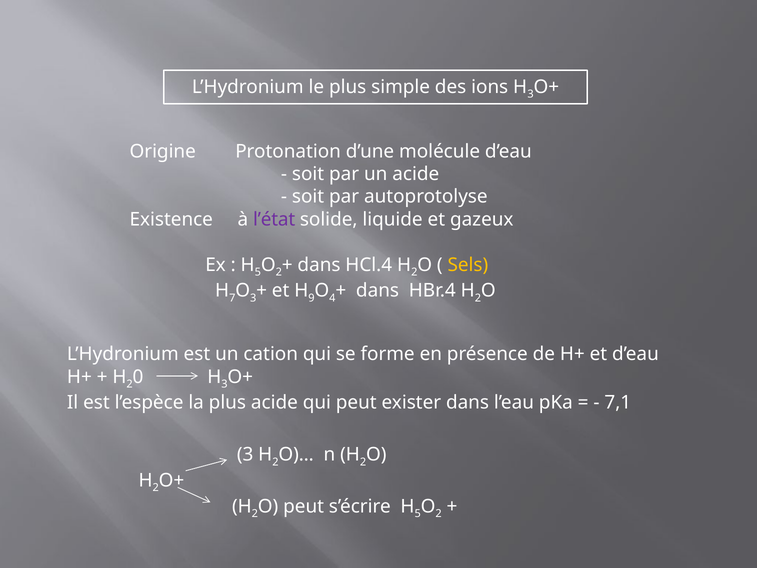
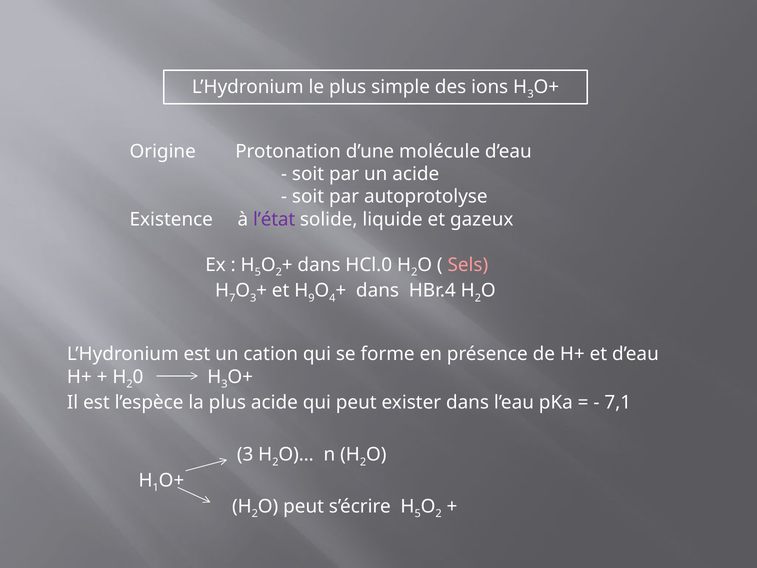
HCl.4: HCl.4 -> HCl.0
Sels colour: yellow -> pink
2 at (156, 488): 2 -> 1
